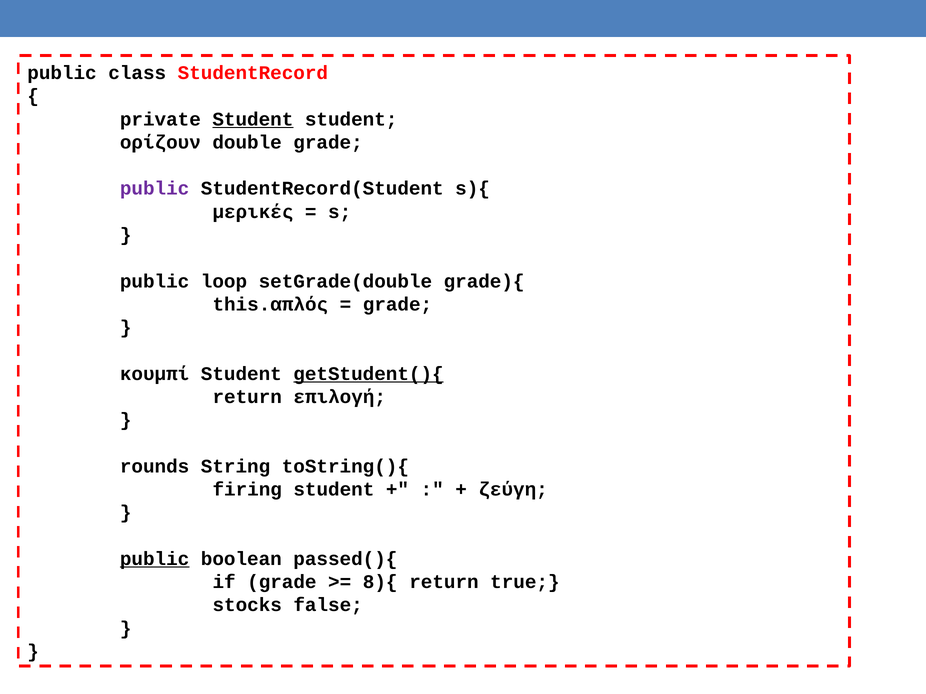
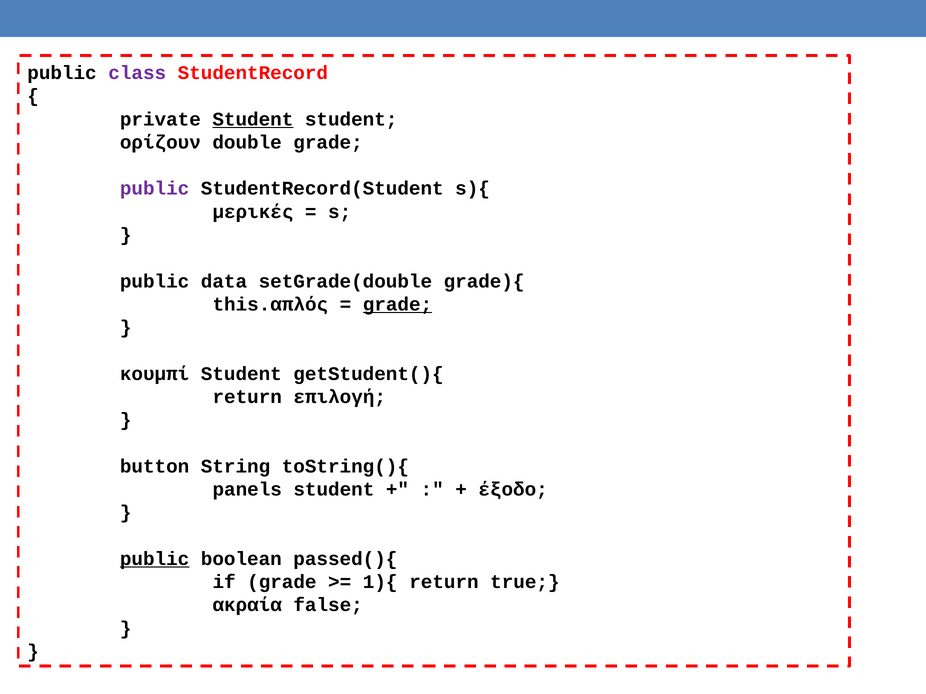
class colour: black -> purple
loop: loop -> data
grade at (398, 305) underline: none -> present
getStudent(){ underline: present -> none
rounds: rounds -> button
firing: firing -> panels
ζεύγη: ζεύγη -> έξοδο
8){: 8){ -> 1){
stocks: stocks -> ακραία
